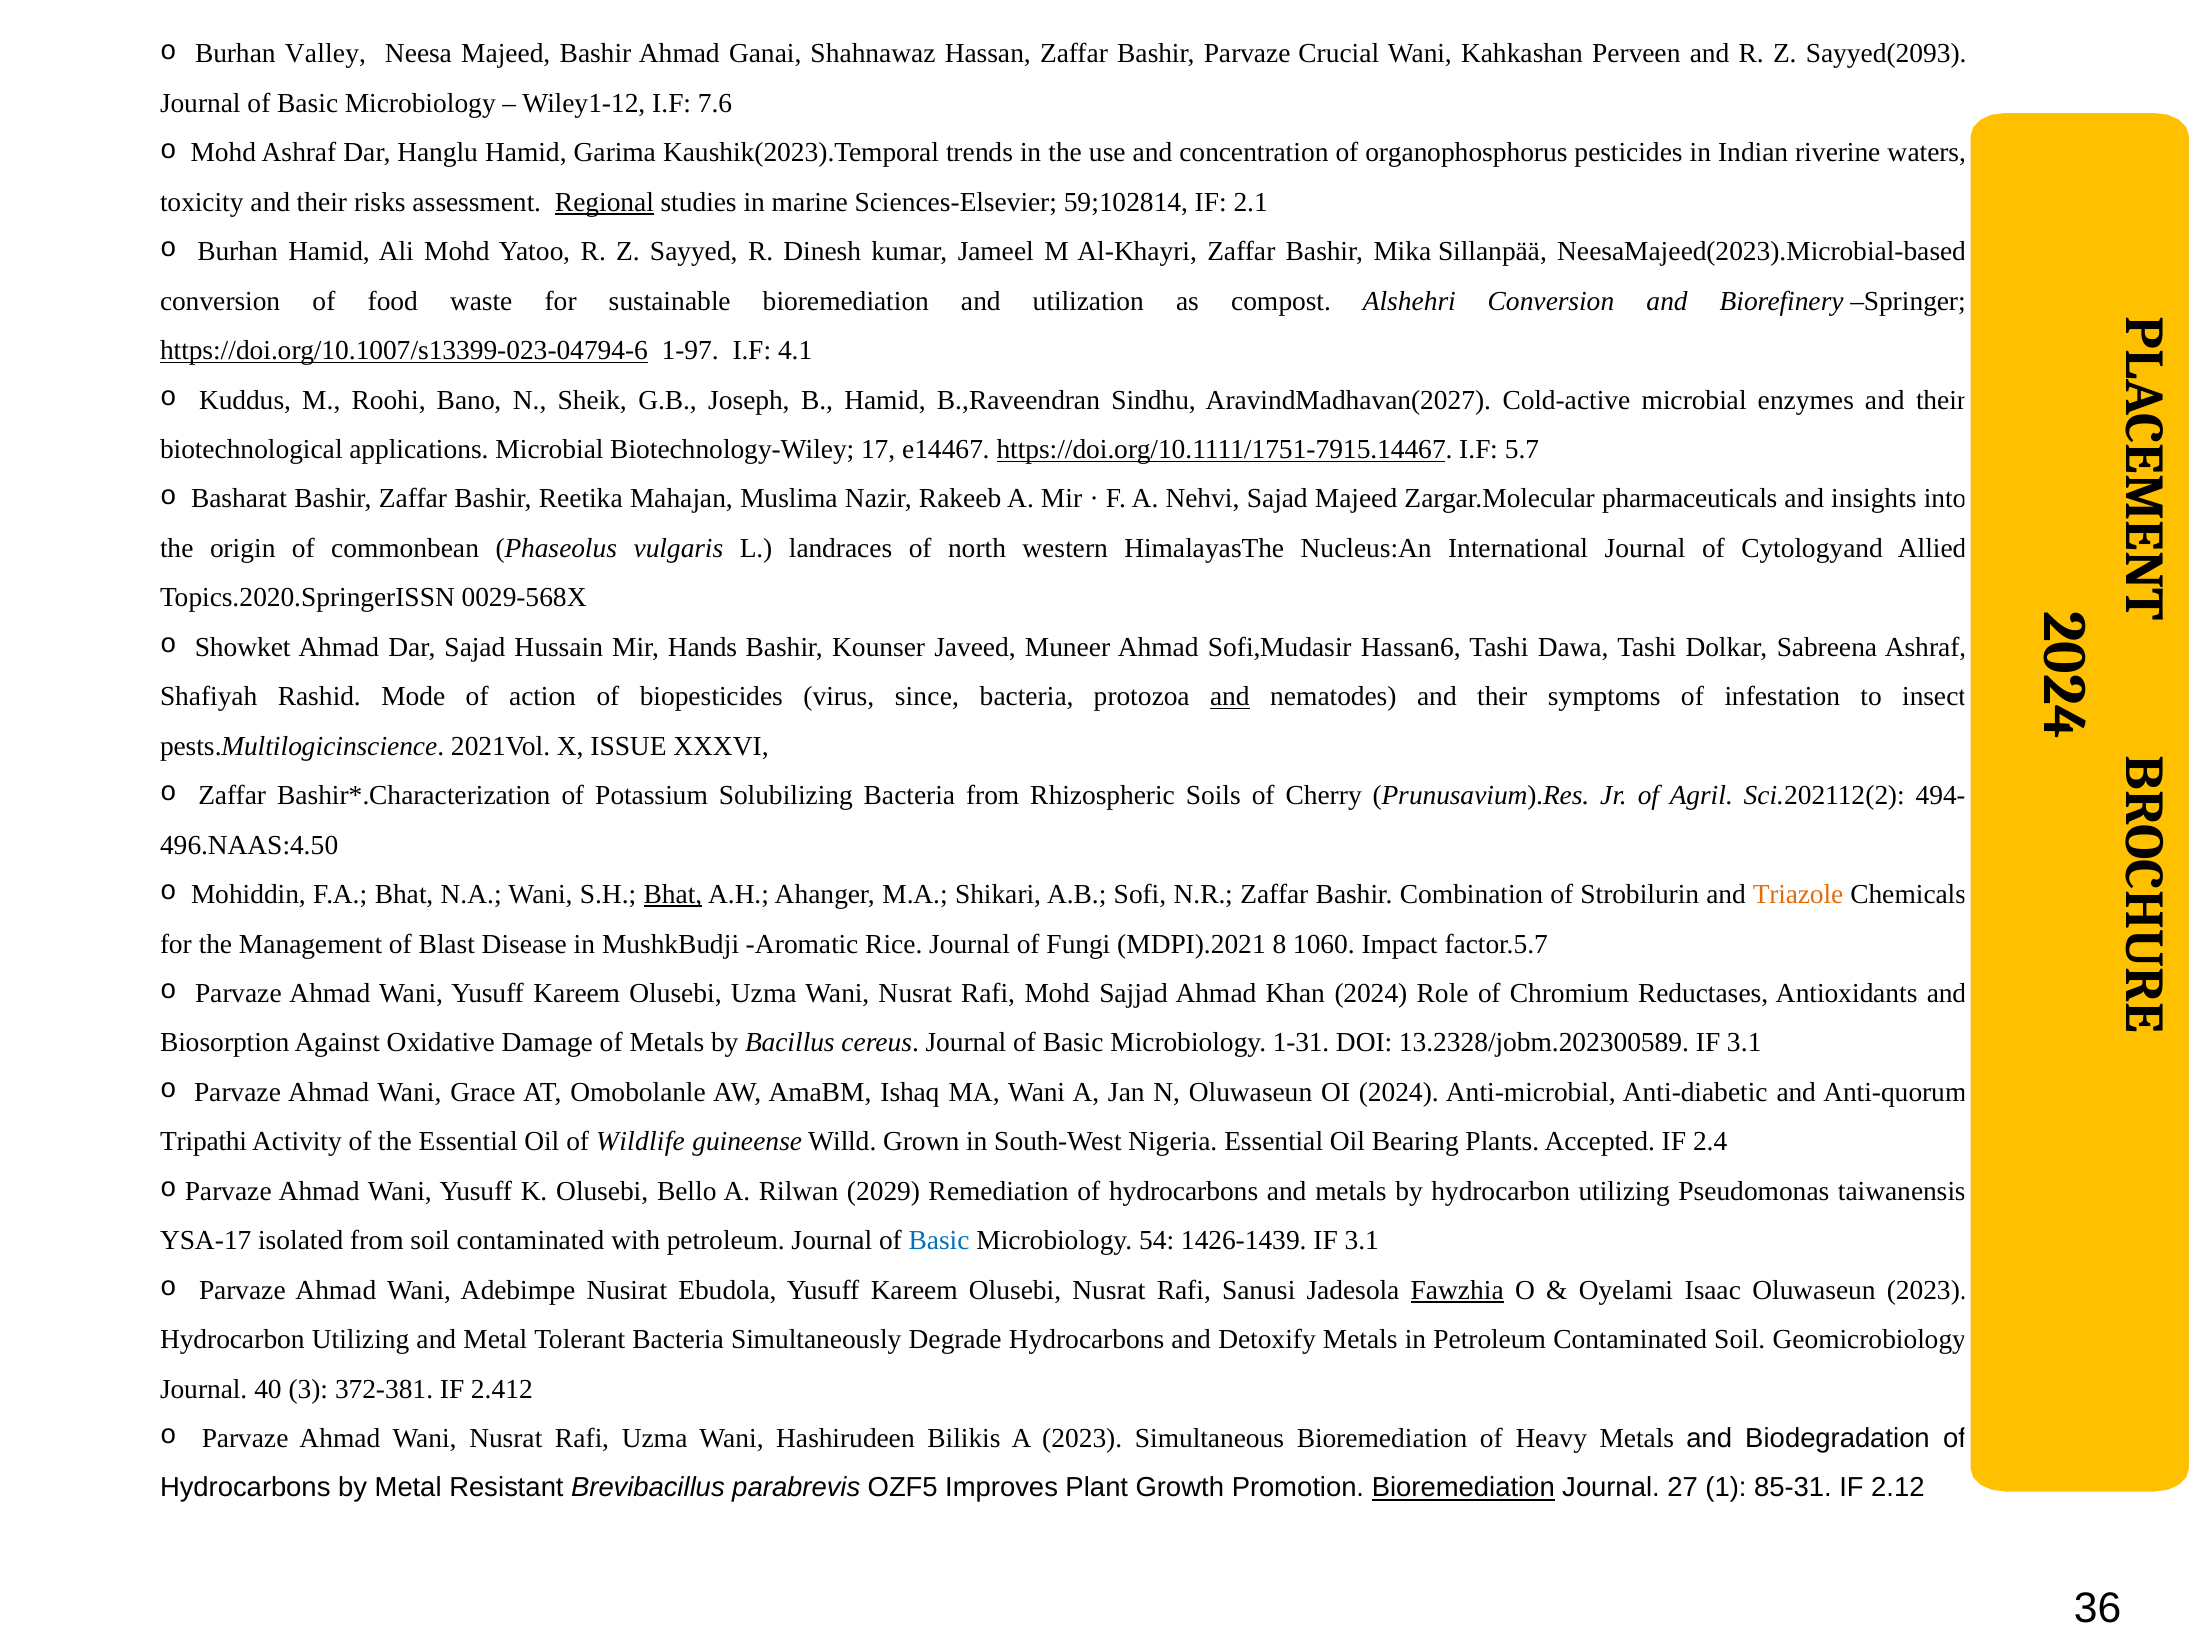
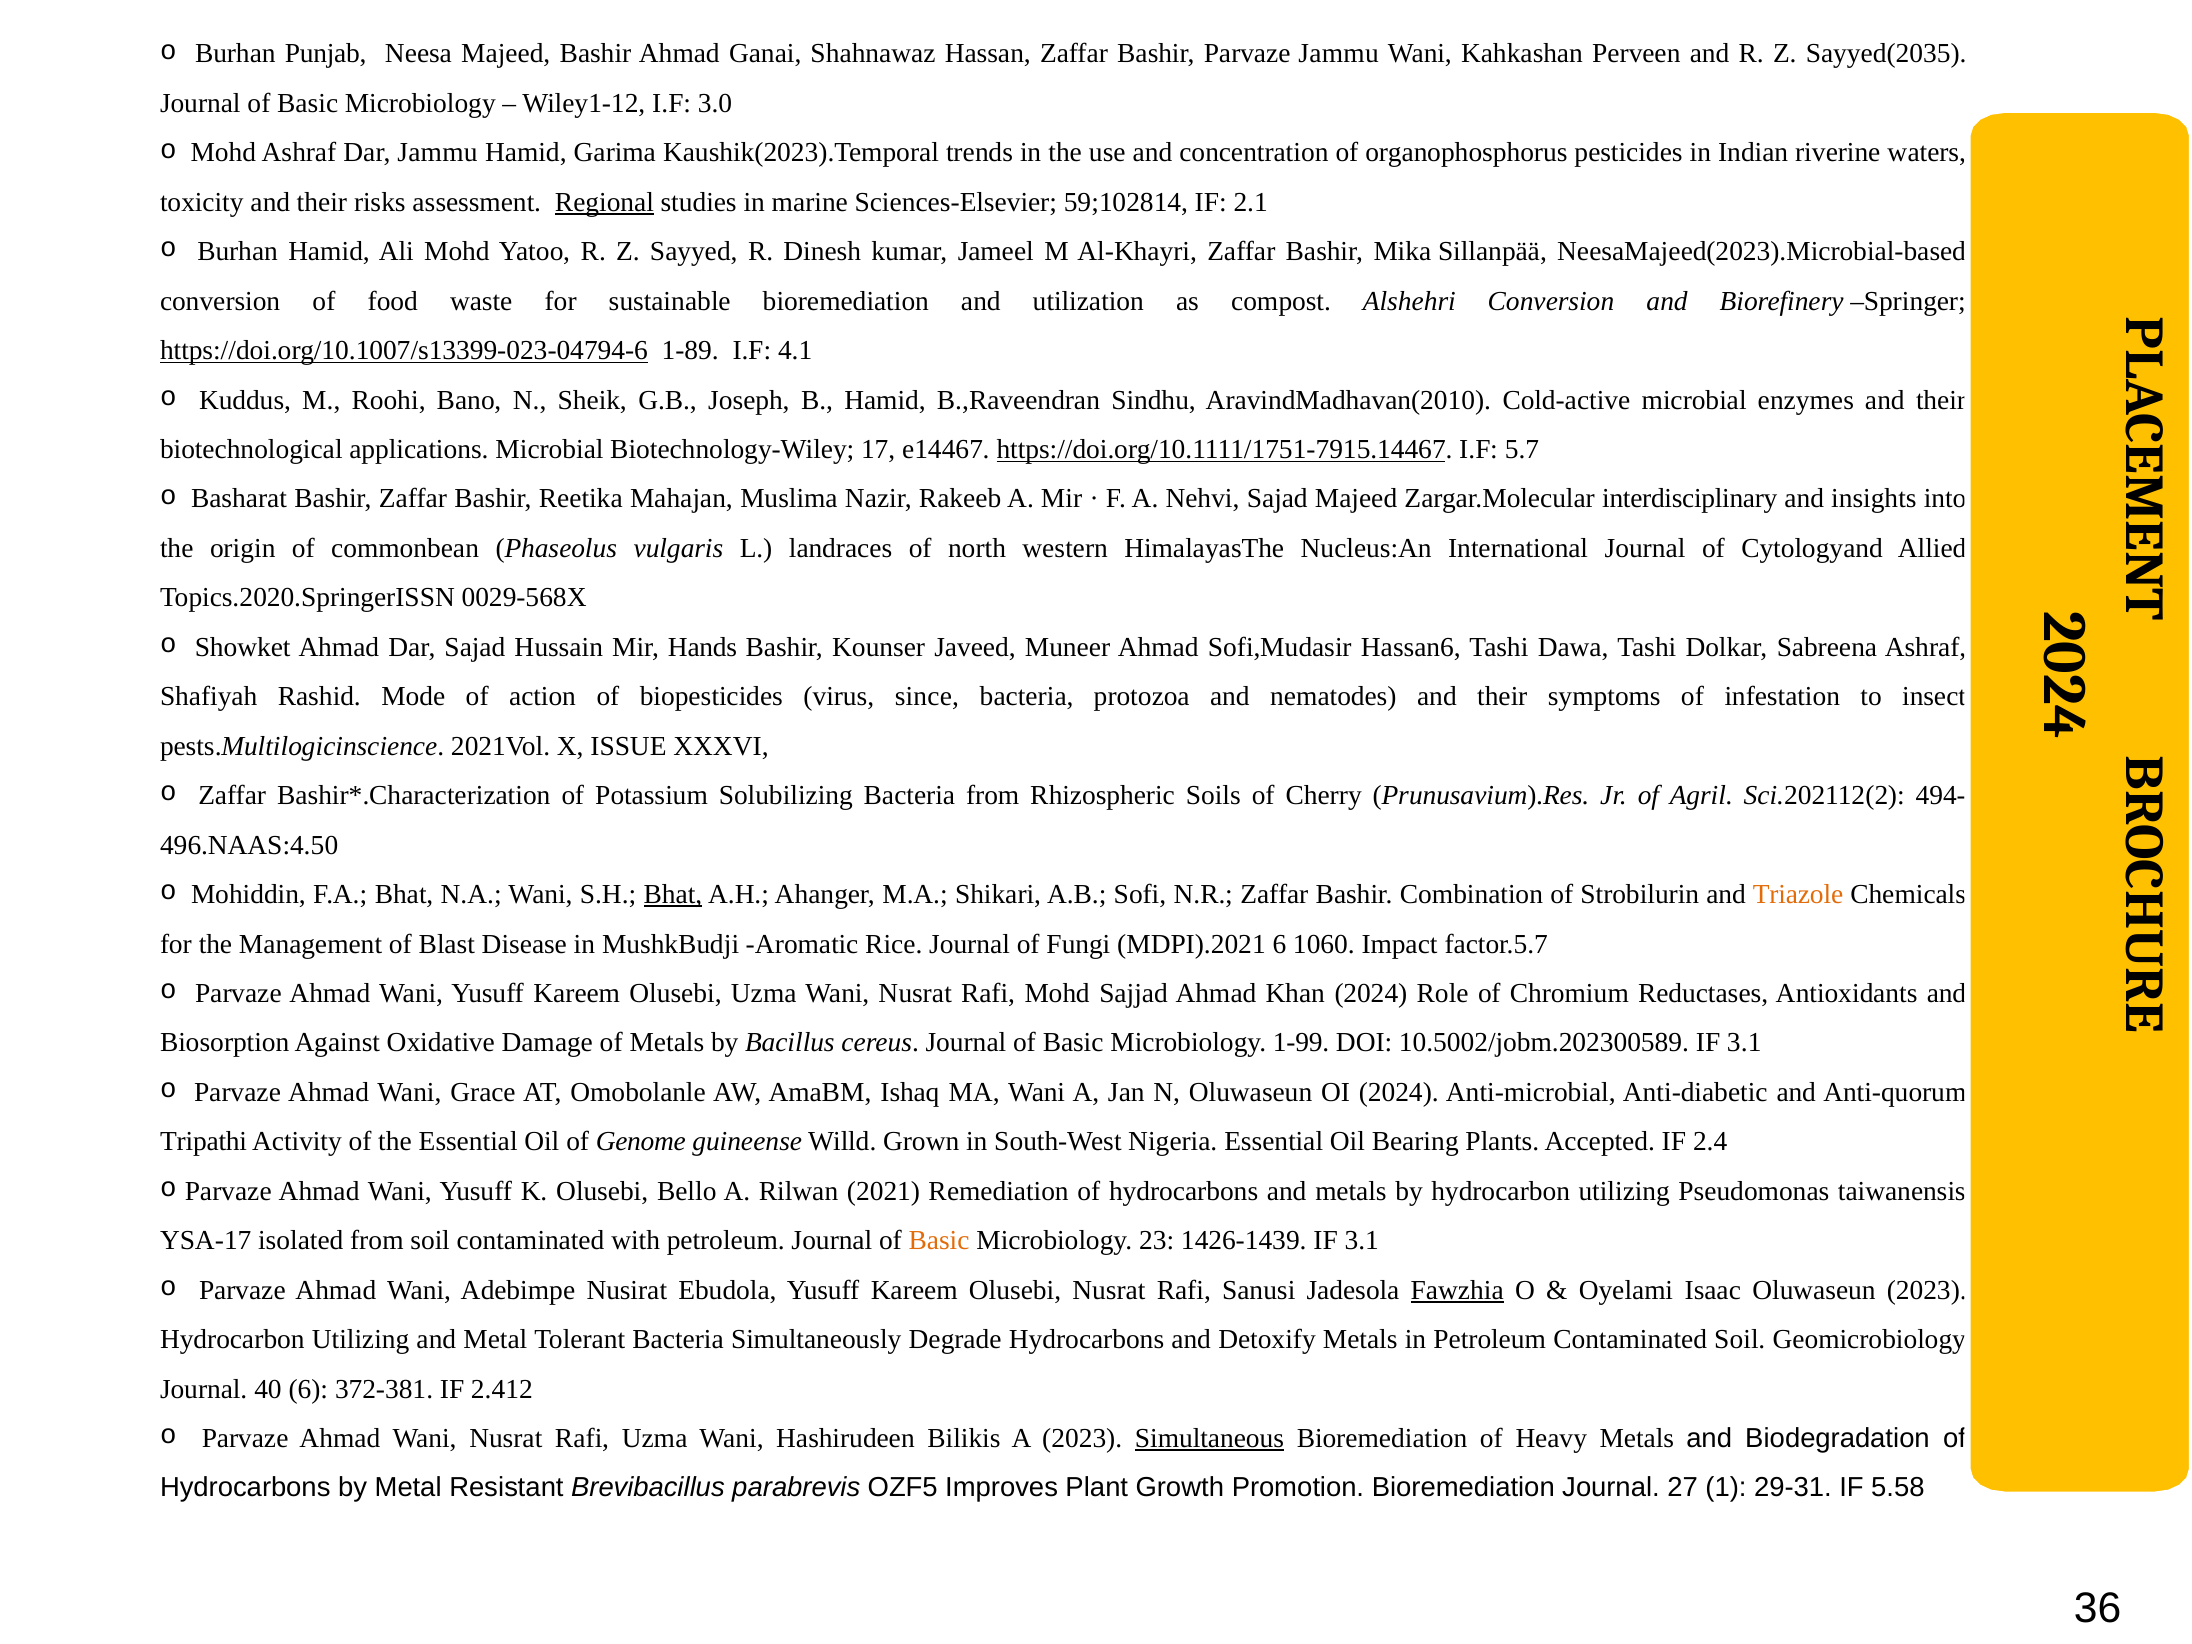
Valley: Valley -> Punjab
Parvaze Crucial: Crucial -> Jammu
Sayyed(2093: Sayyed(2093 -> Sayyed(2035
7.6: 7.6 -> 3.0
Dar Hanglu: Hanglu -> Jammu
1-97: 1-97 -> 1-89
AravindMadhavan(2027: AravindMadhavan(2027 -> AravindMadhavan(2010
pharmaceuticals: pharmaceuticals -> interdisciplinary
and at (1230, 697) underline: present -> none
MDPI).2021 8: 8 -> 6
1-31: 1-31 -> 1-99
13.2328/jobm.202300589: 13.2328/jobm.202300589 -> 10.5002/jobm.202300589
Wildlife: Wildlife -> Genome
2029: 2029 -> 2021
Basic at (939, 1241) colour: blue -> orange
54: 54 -> 23
40 3: 3 -> 6
Simultaneous underline: none -> present
Bioremediation at (1463, 1488) underline: present -> none
85-31: 85-31 -> 29-31
2.12: 2.12 -> 5.58
